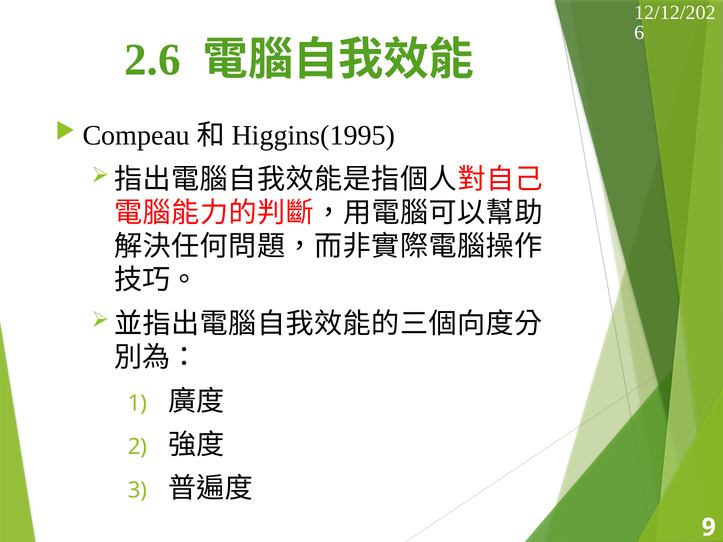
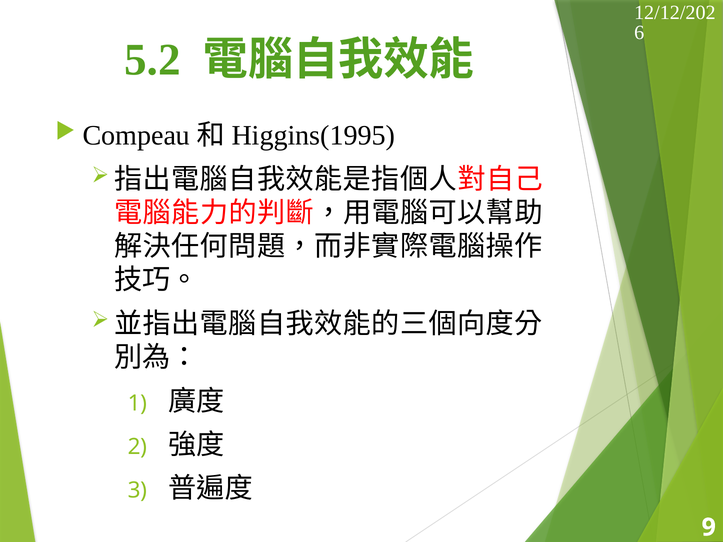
2.6: 2.6 -> 5.2
